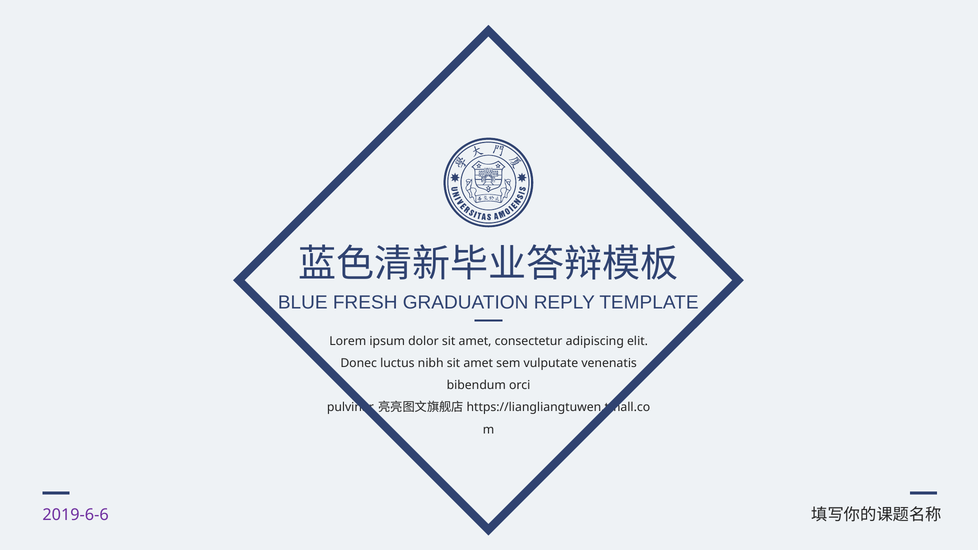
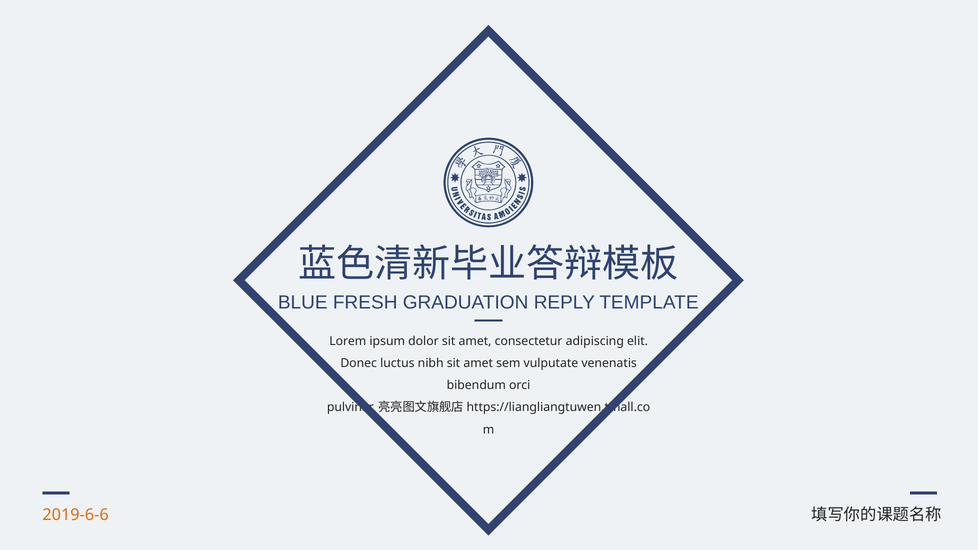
2019-6-6 colour: purple -> orange
